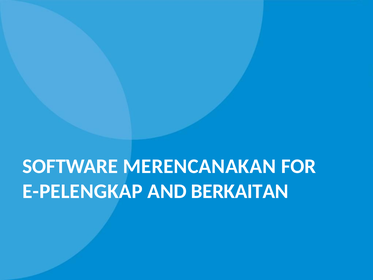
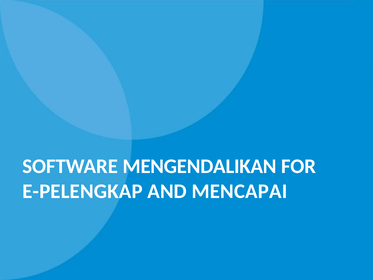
MERENCANAKAN: MERENCANAKAN -> MENGENDALIKAN
BERKAITAN: BERKAITAN -> MENCAPAI
